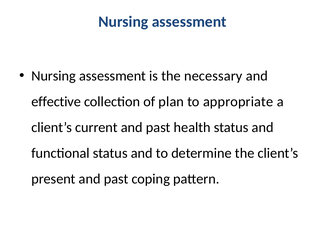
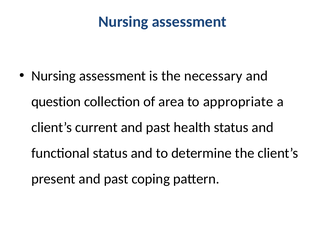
effective: effective -> question
plan: plan -> area
